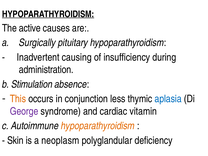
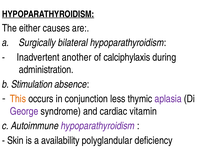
active: active -> either
pituitary: pituitary -> bilateral
causing: causing -> another
insufficiency: insufficiency -> calciphylaxis
aplasia colour: blue -> purple
hypoparathyroidism at (98, 126) colour: orange -> purple
neoplasm: neoplasm -> availability
